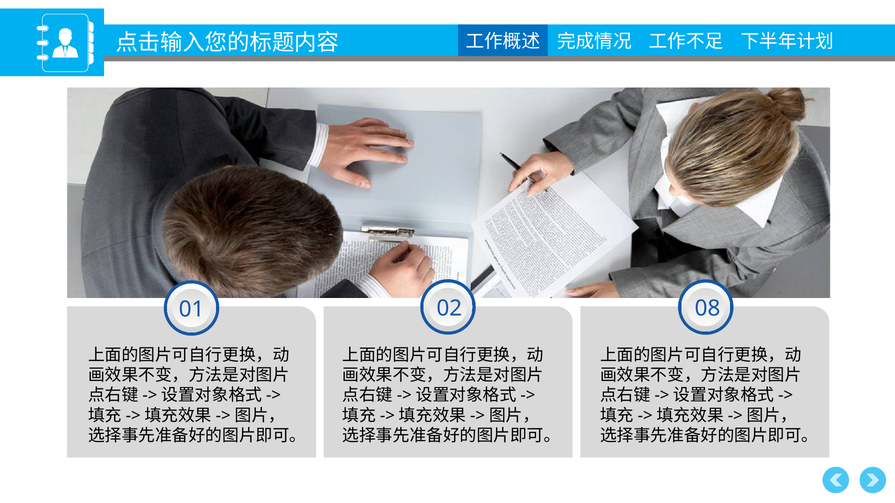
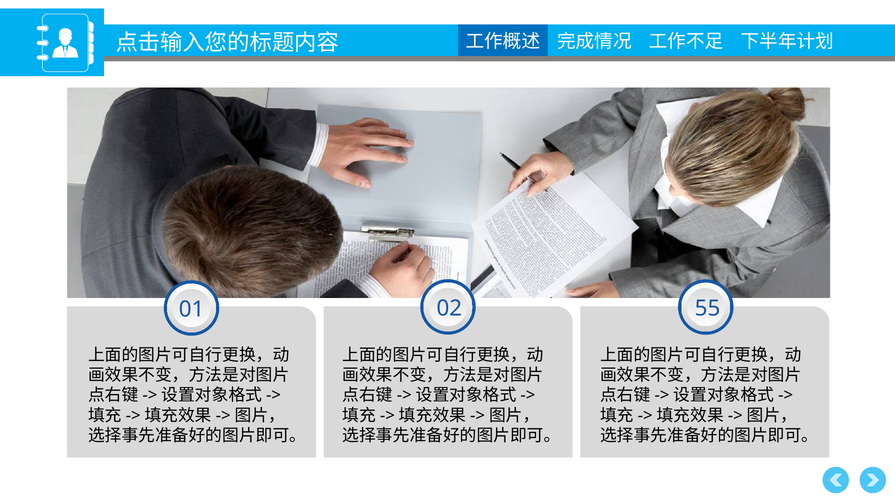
08: 08 -> 55
